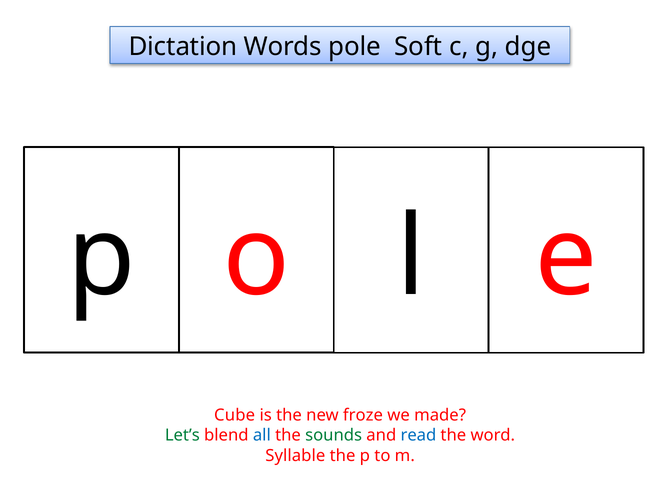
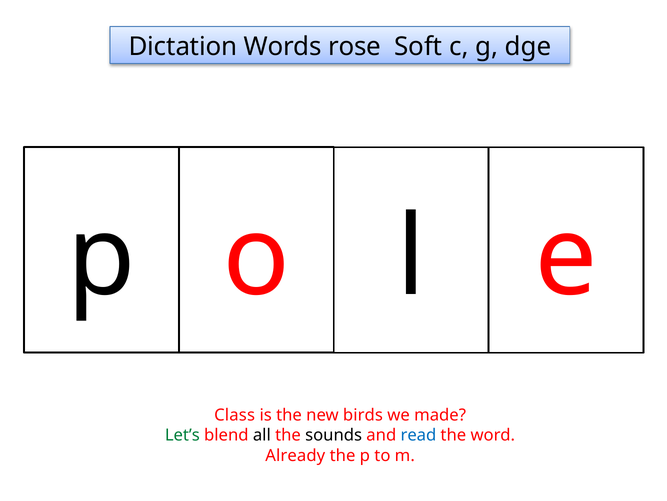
pole: pole -> rose
Cube: Cube -> Class
froze: froze -> birds
all colour: blue -> black
sounds colour: green -> black
Syllable: Syllable -> Already
